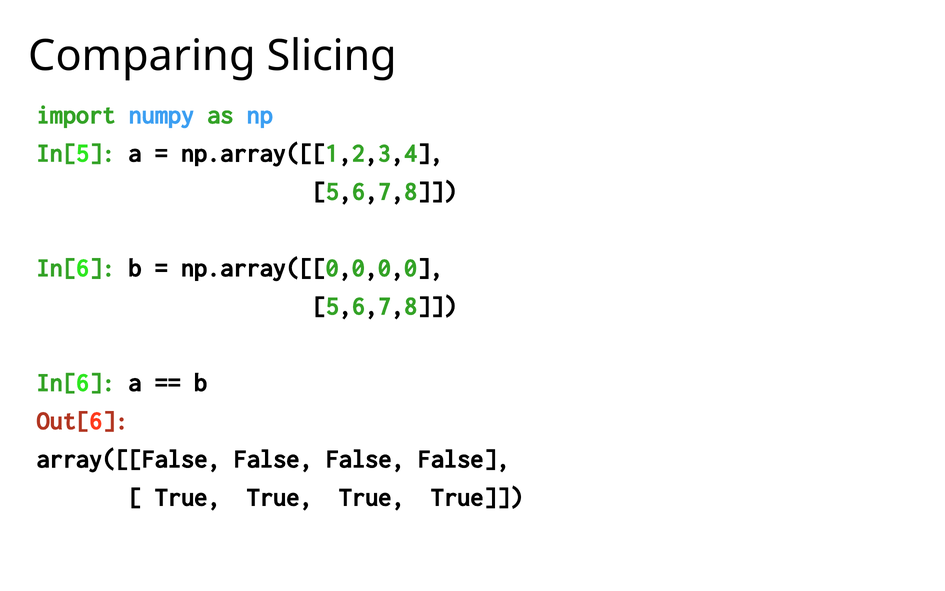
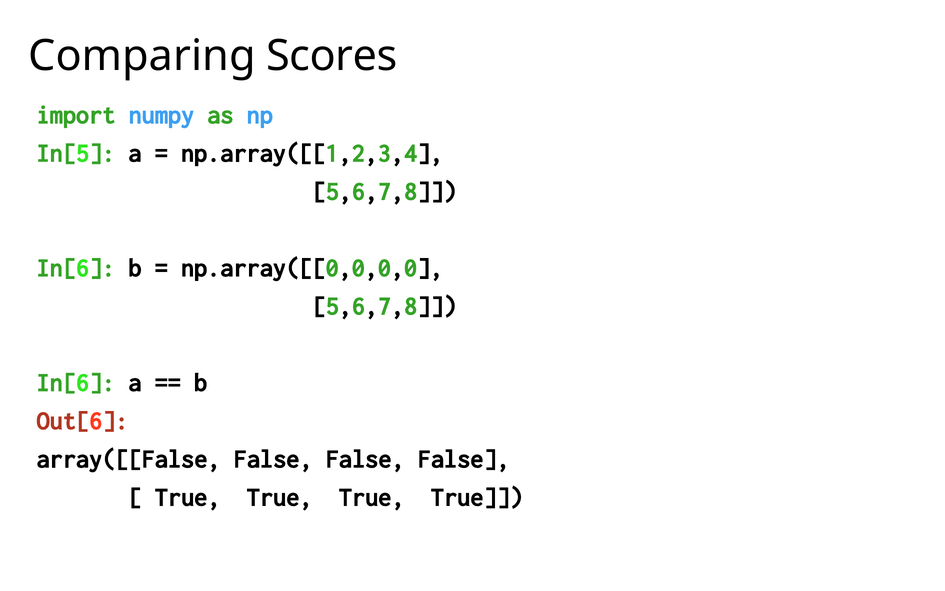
Slicing: Slicing -> Scores
